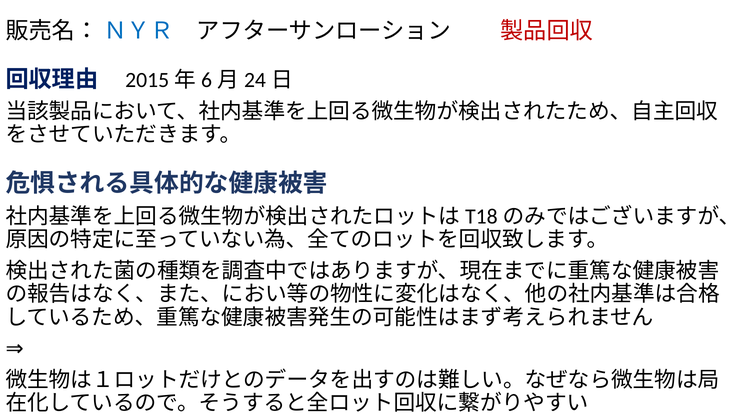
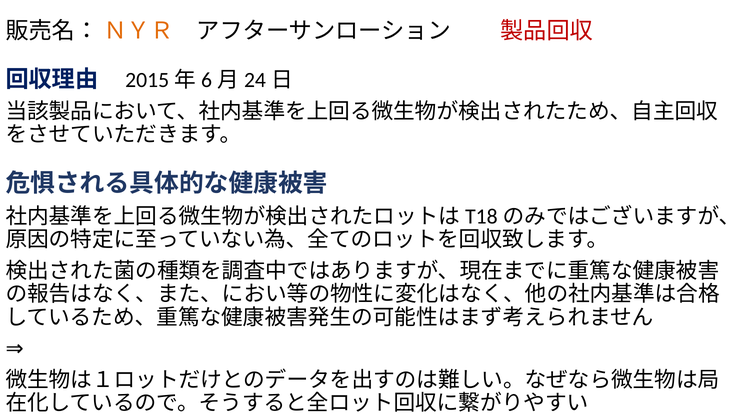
ＮＹＲ colour: blue -> orange
